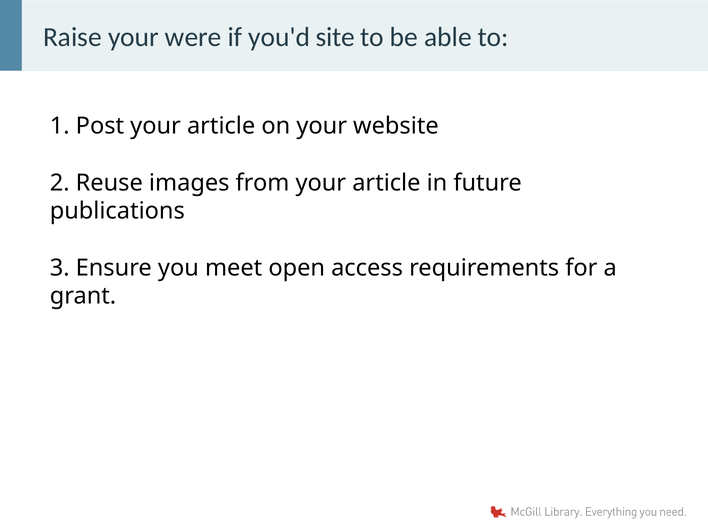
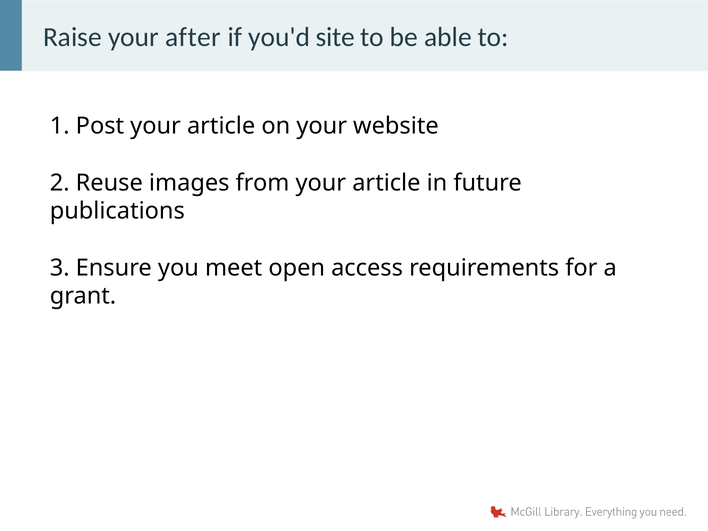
were: were -> after
